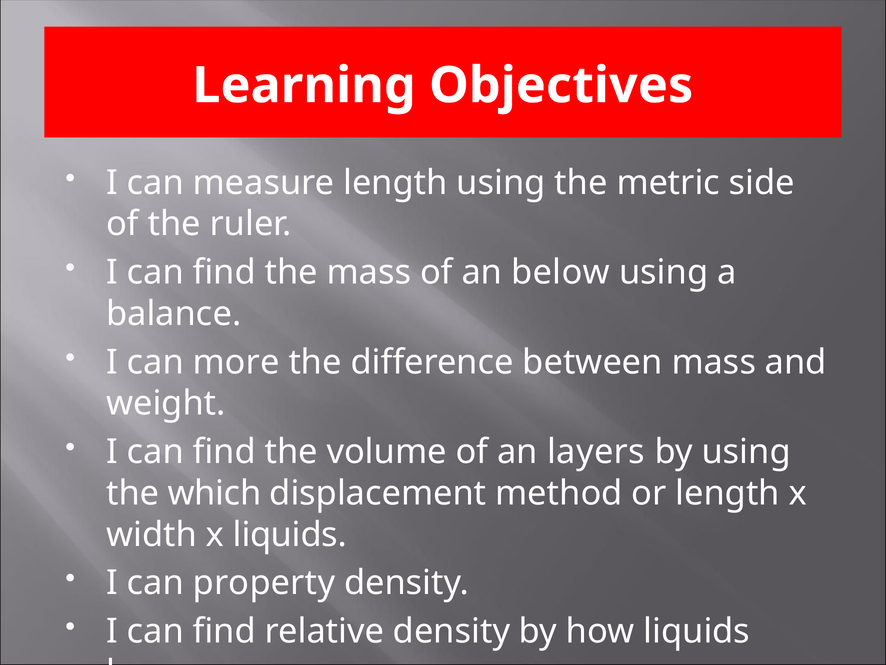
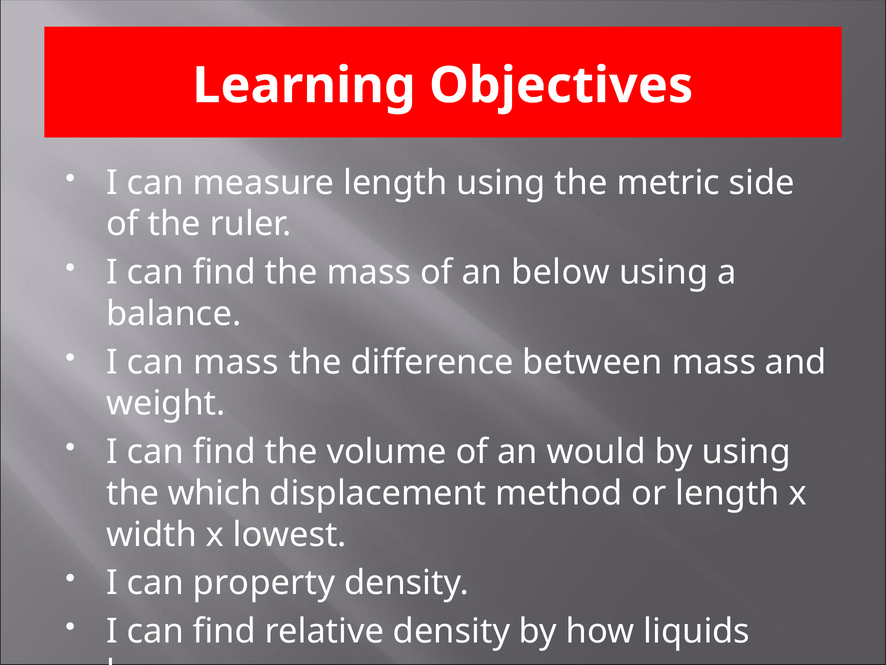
can more: more -> mass
layers: layers -> would
x liquids: liquids -> lowest
